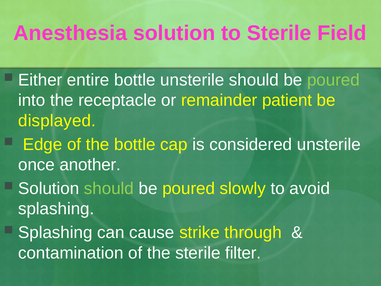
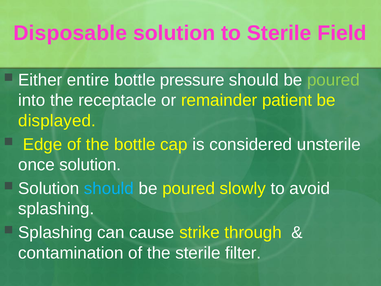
Anesthesia: Anesthesia -> Disposable
bottle unsterile: unsterile -> pressure
once another: another -> solution
should at (109, 188) colour: light green -> light blue
